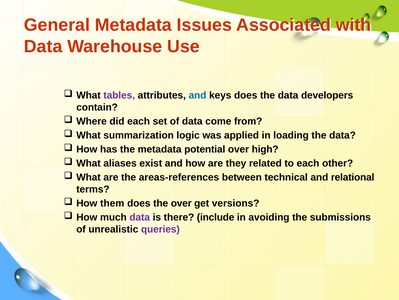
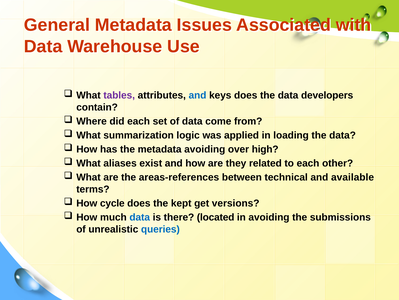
metadata potential: potential -> avoiding
relational: relational -> available
them: them -> cycle
the over: over -> kept
data at (140, 217) colour: purple -> blue
include: include -> located
queries colour: purple -> blue
